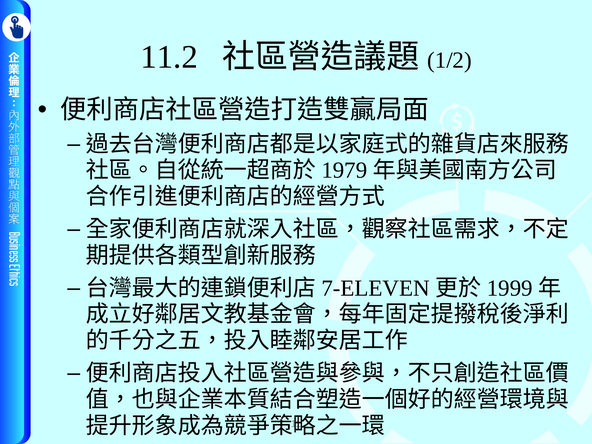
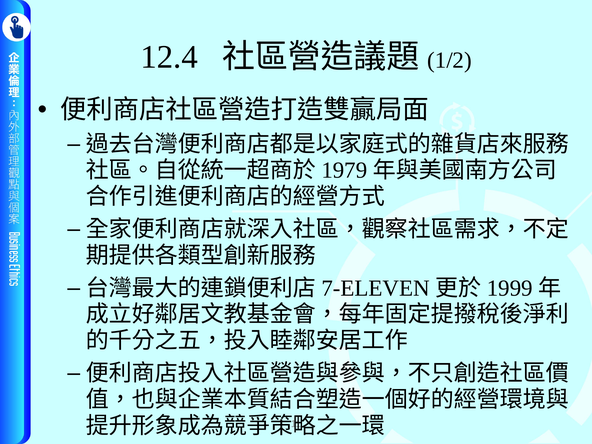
11.2: 11.2 -> 12.4
